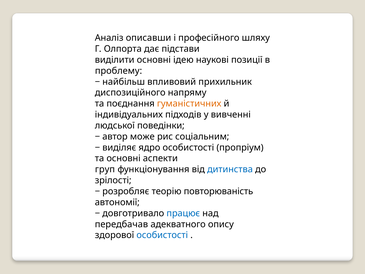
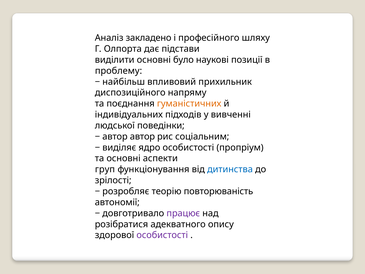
описавши: описавши -> закладено
ідею: ідею -> було
автор може: може -> автор
працює colour: blue -> purple
передбачав: передбачав -> розібратися
особистості at (162, 235) colour: blue -> purple
